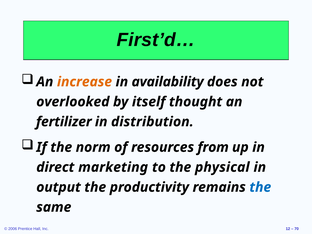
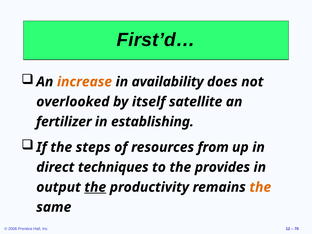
thought: thought -> satellite
distribution: distribution -> establishing
norm: norm -> steps
marketing: marketing -> techniques
physical: physical -> provides
the at (95, 187) underline: none -> present
the at (260, 187) colour: blue -> orange
